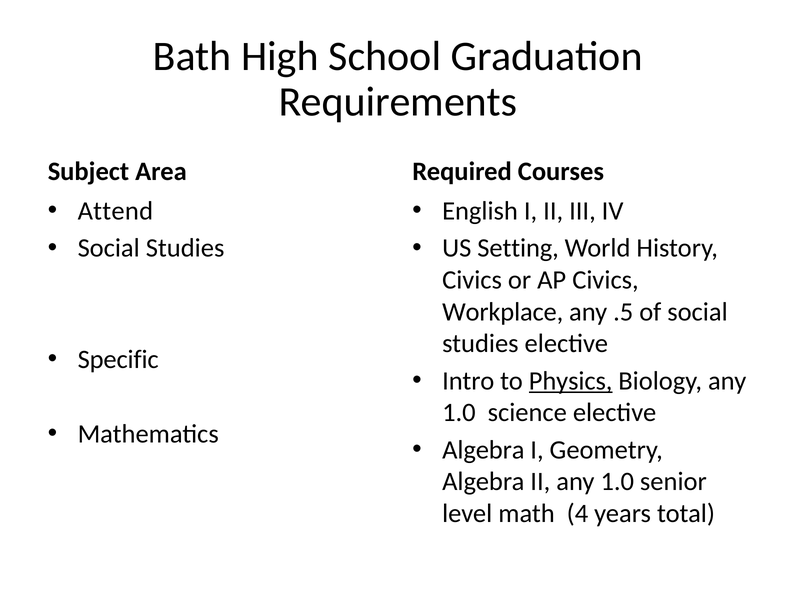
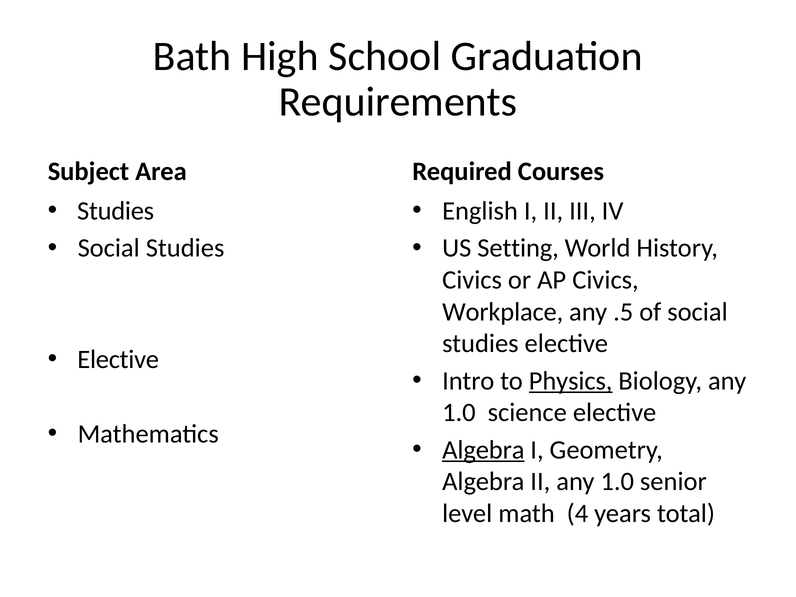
Attend at (115, 211): Attend -> Studies
Specific at (118, 360): Specific -> Elective
Algebra at (483, 450) underline: none -> present
